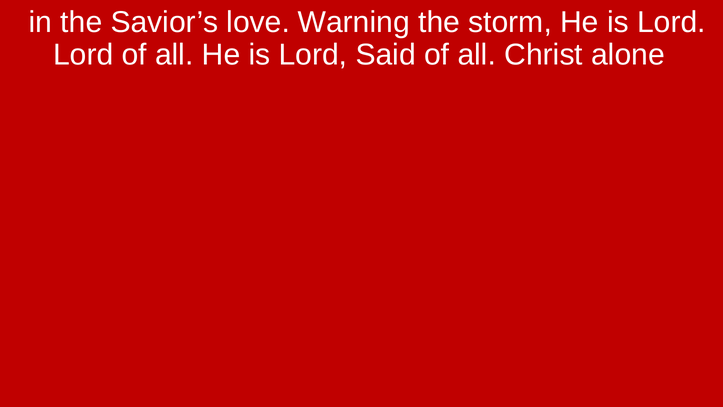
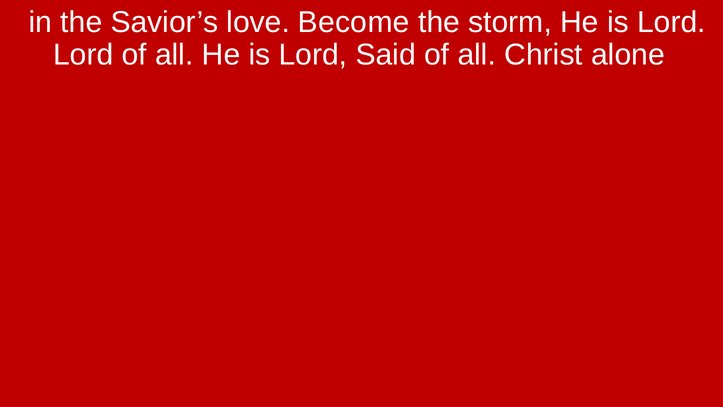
Warning: Warning -> Become
